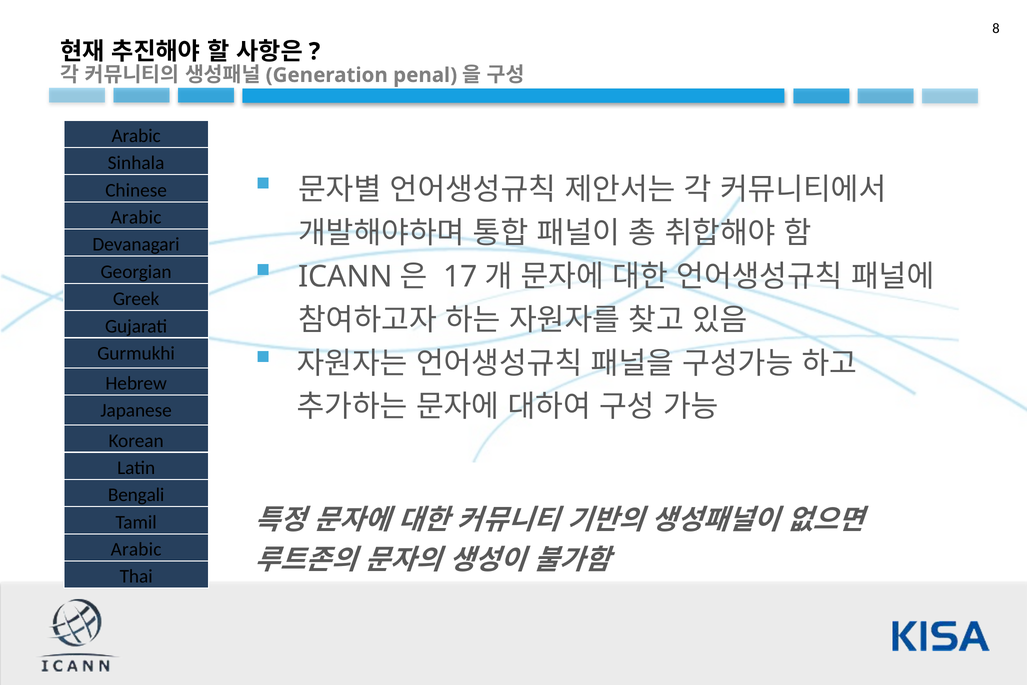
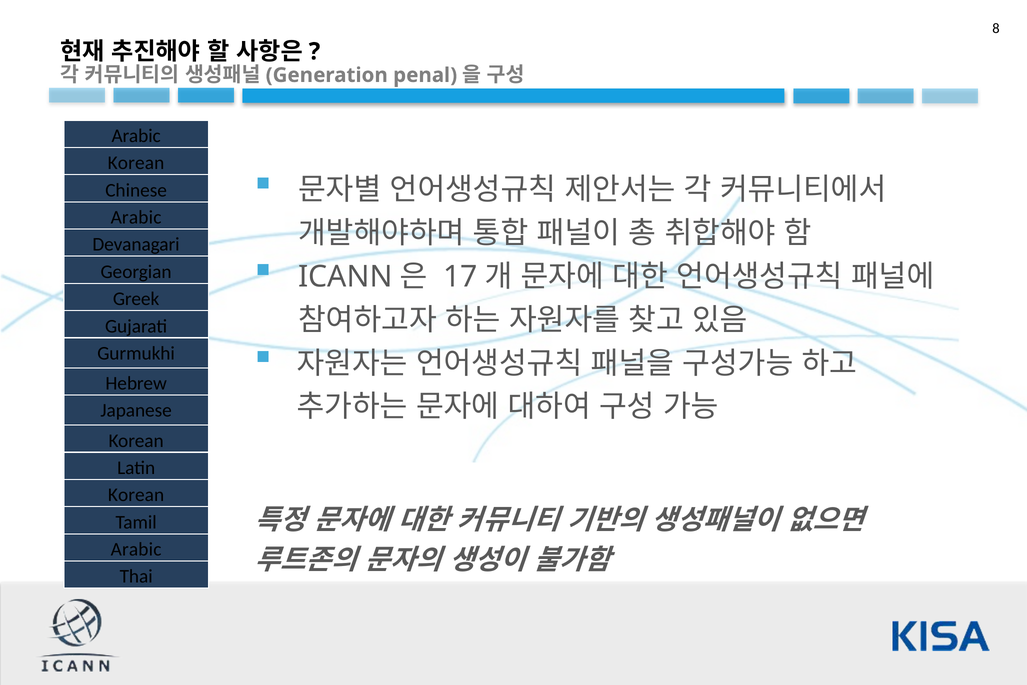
Sinhala at (136, 163): Sinhala -> Korean
Bengali at (136, 495): Bengali -> Korean
